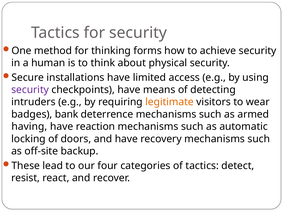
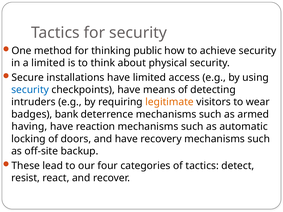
forms: forms -> public
a human: human -> limited
security at (30, 90) colour: purple -> blue
